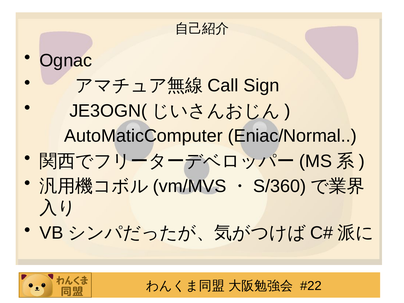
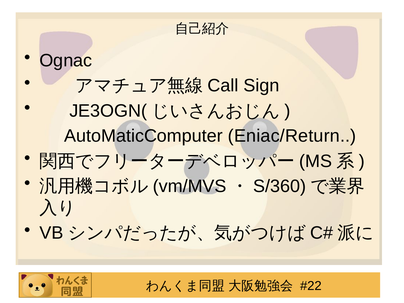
Eniac/Normal: Eniac/Normal -> Eniac/Return
